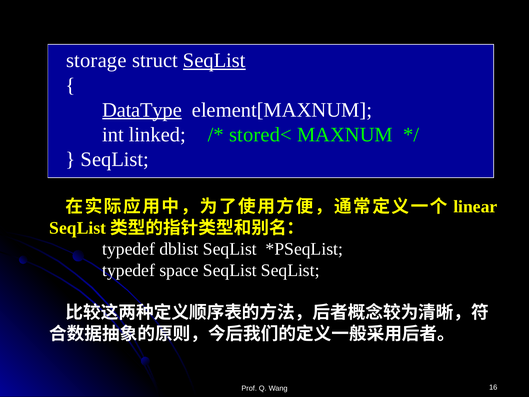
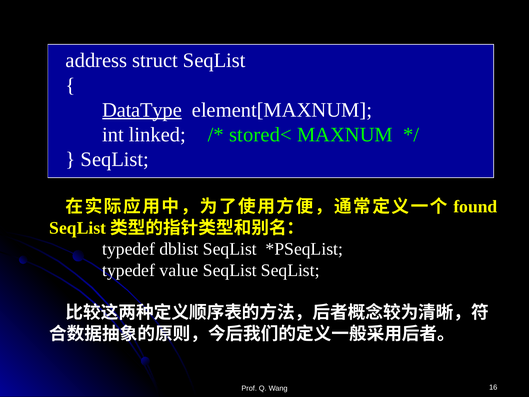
storage: storage -> address
SeqList at (214, 60) underline: present -> none
linear: linear -> found
space: space -> value
